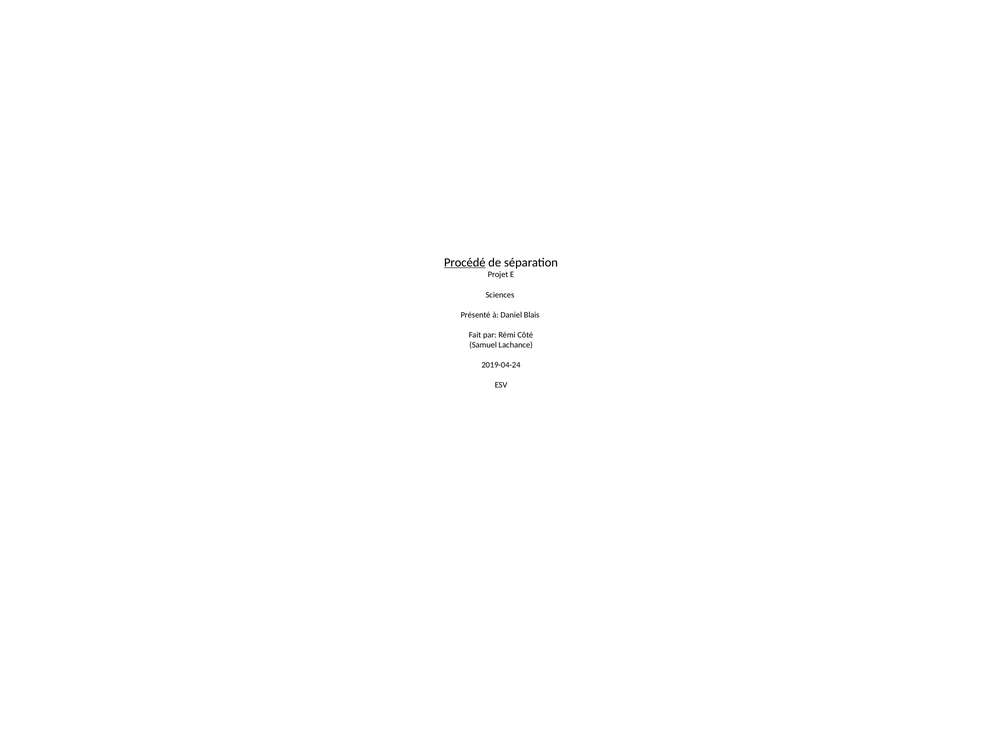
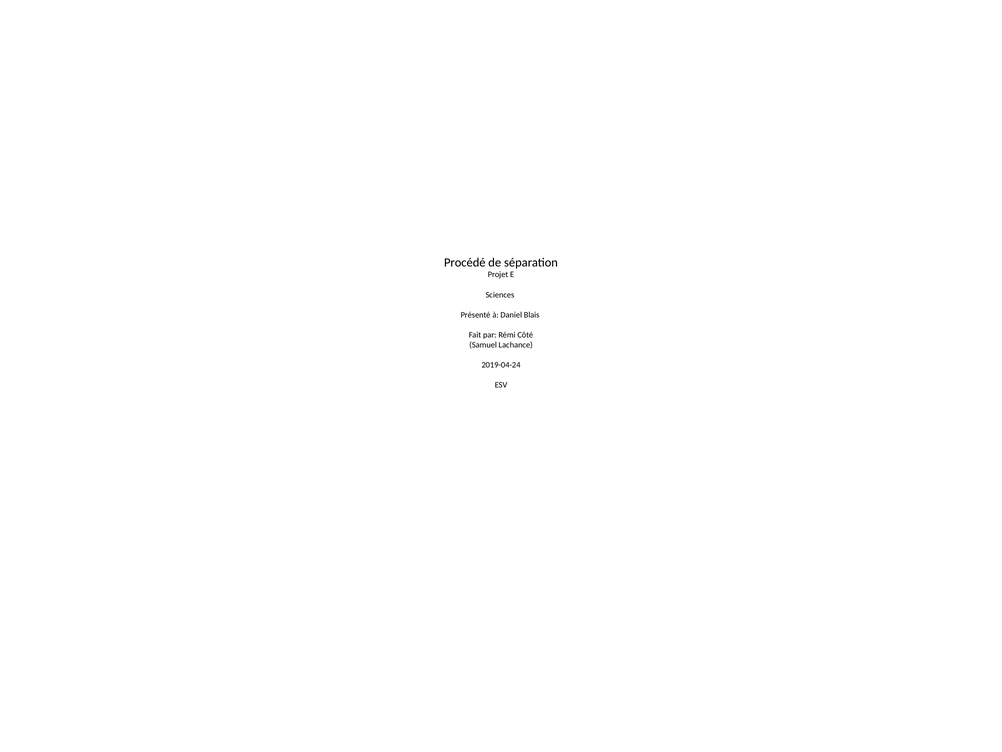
Procédé underline: present -> none
